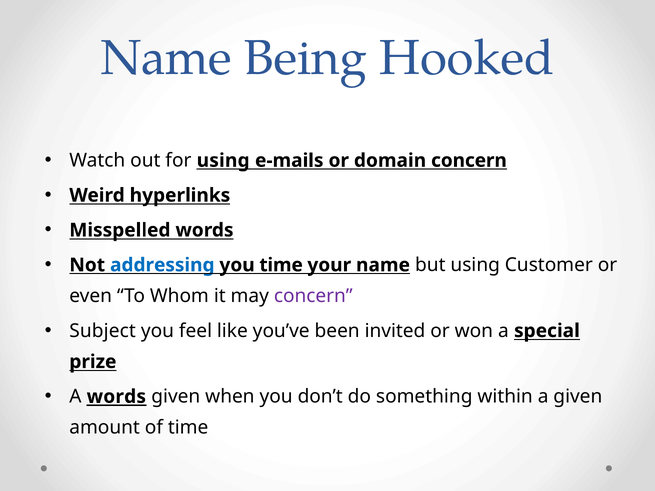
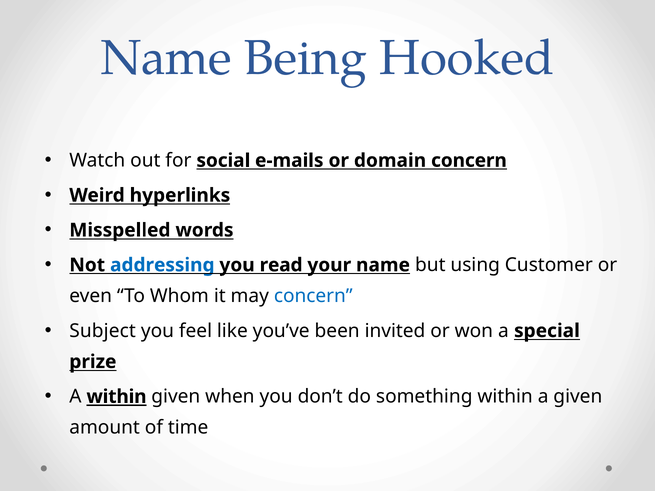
for using: using -> social
you time: time -> read
concern at (313, 296) colour: purple -> blue
A words: words -> within
